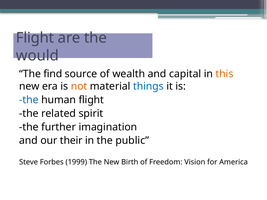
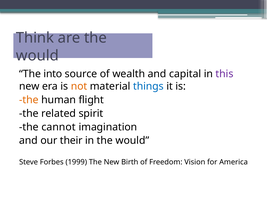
Flight at (35, 38): Flight -> Think
find: find -> into
this colour: orange -> purple
the at (29, 100) colour: blue -> orange
further: further -> cannot
in the public: public -> would
